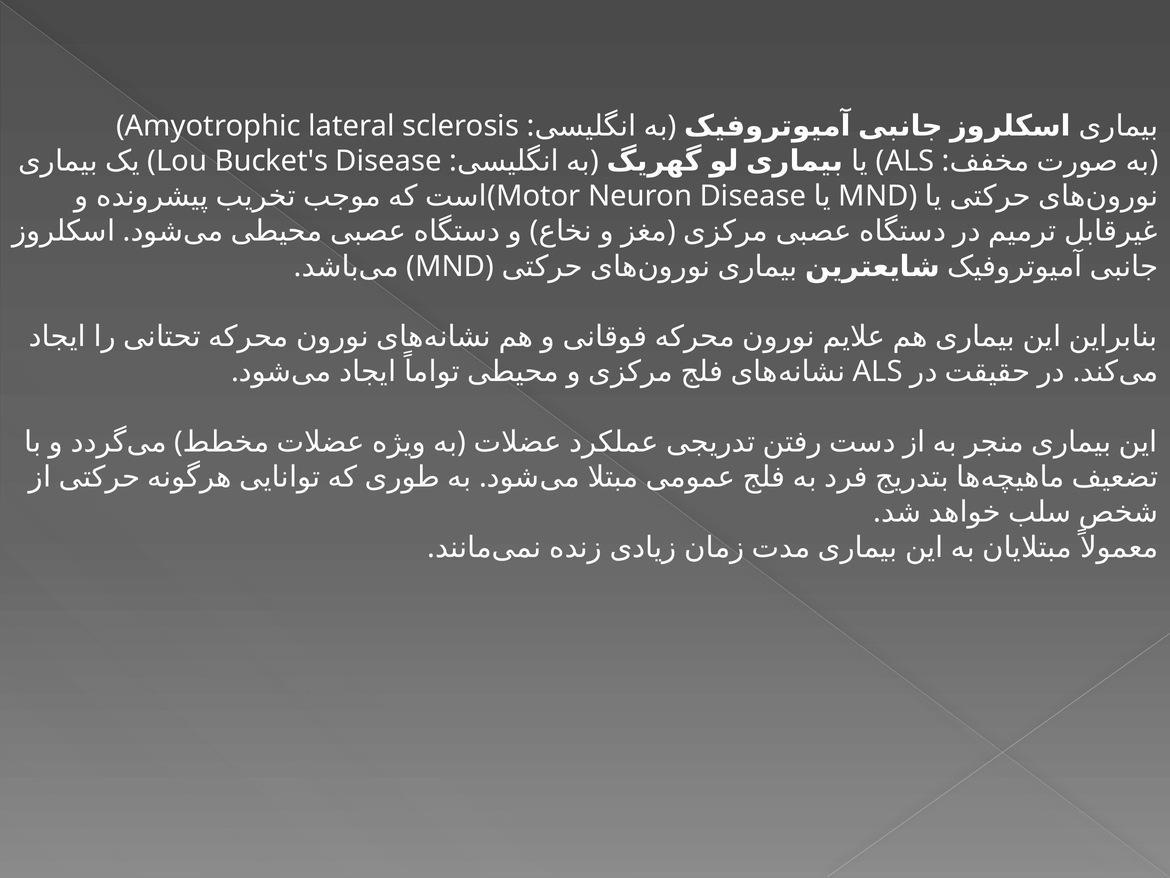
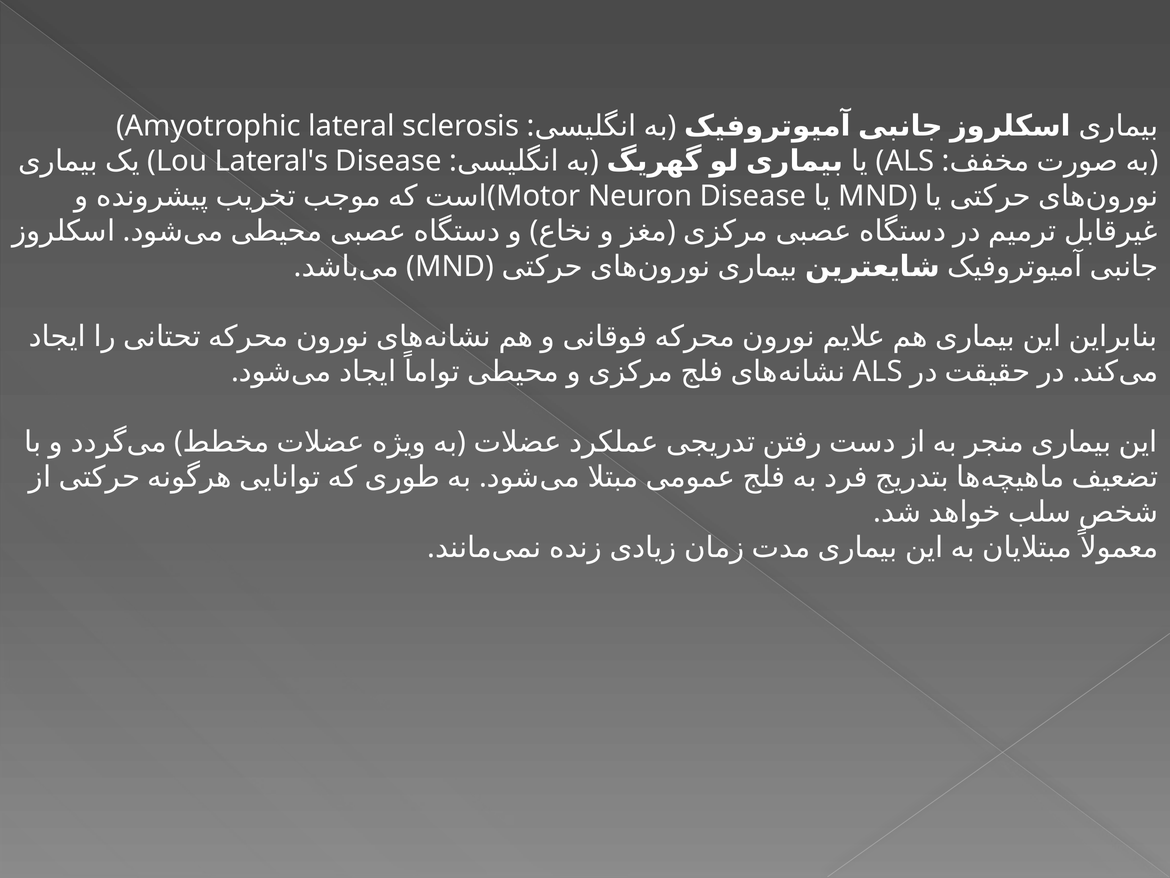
Bucket's: Bucket's -> Lateral's
